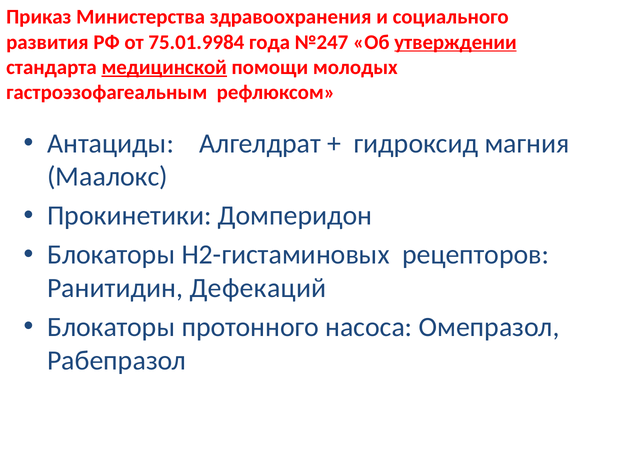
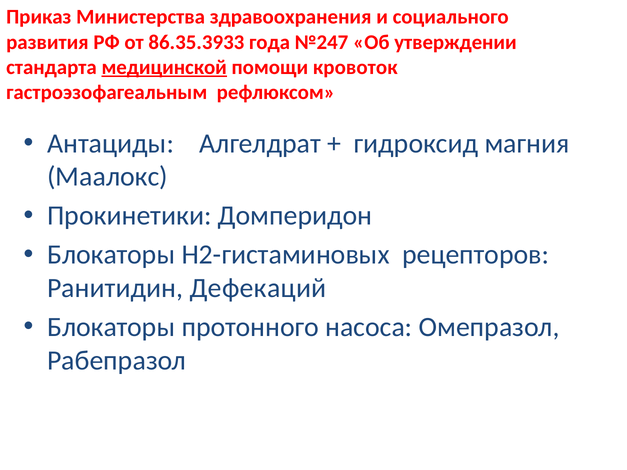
75.01.9984: 75.01.9984 -> 86.35.3933
утверждении underline: present -> none
молодых: молодых -> кровоток
